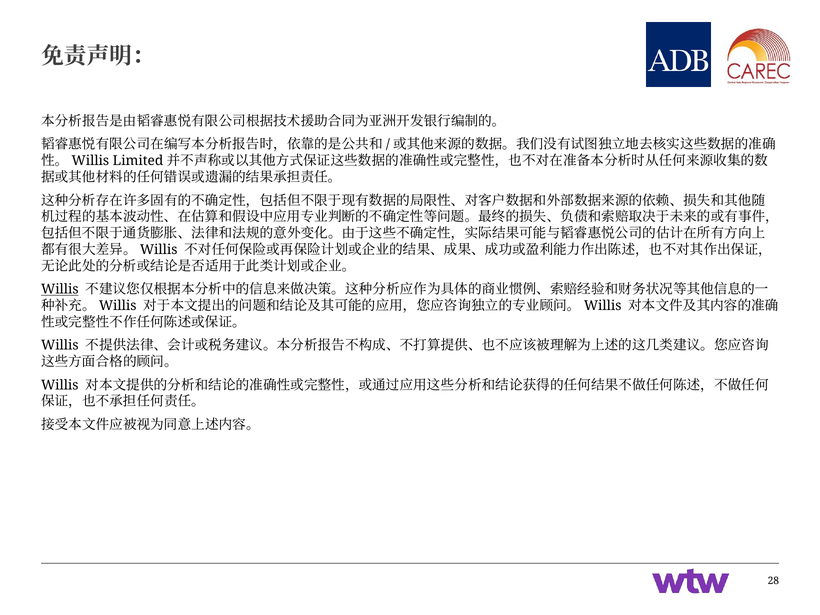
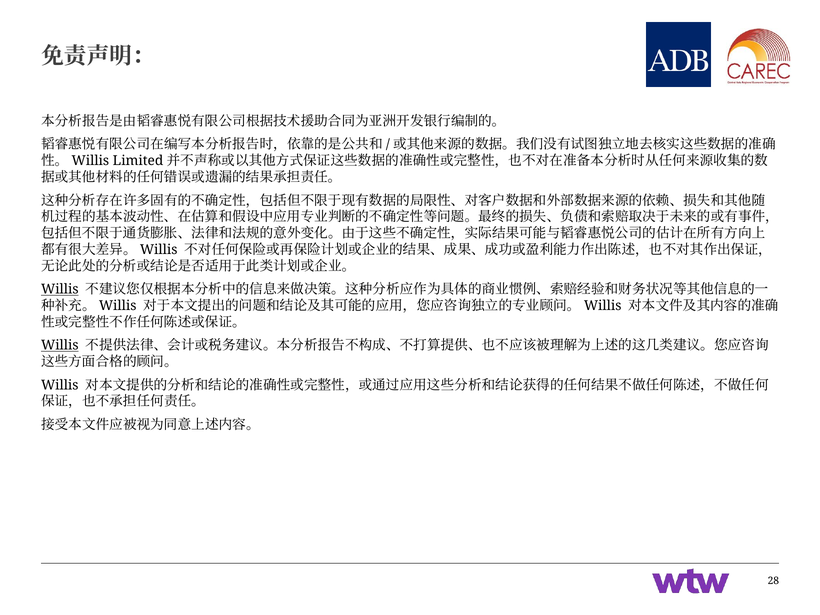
Willis at (60, 345) underline: none -> present
